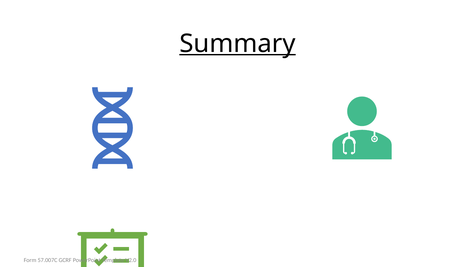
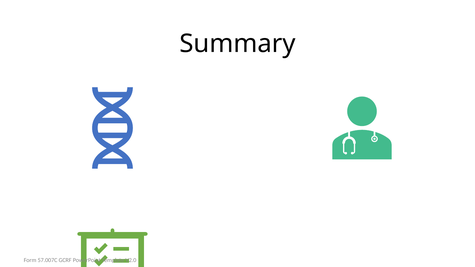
Summary underline: present -> none
